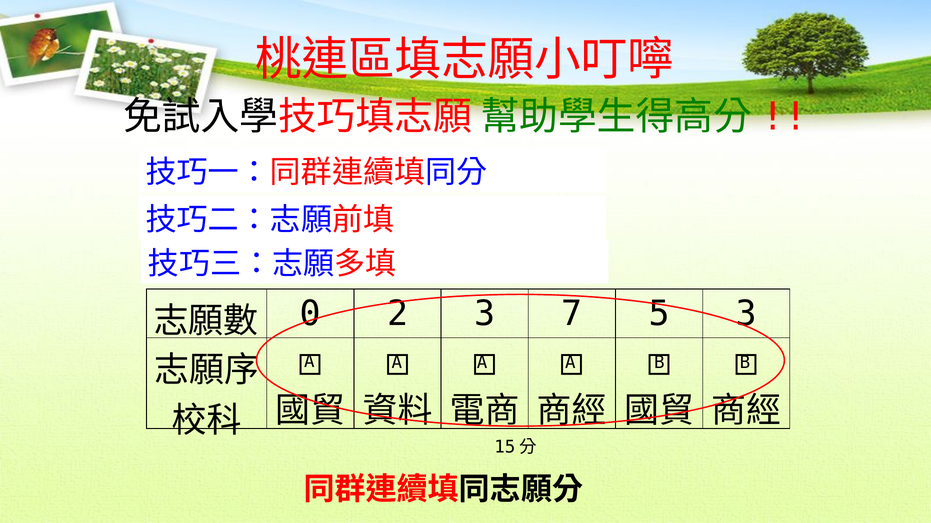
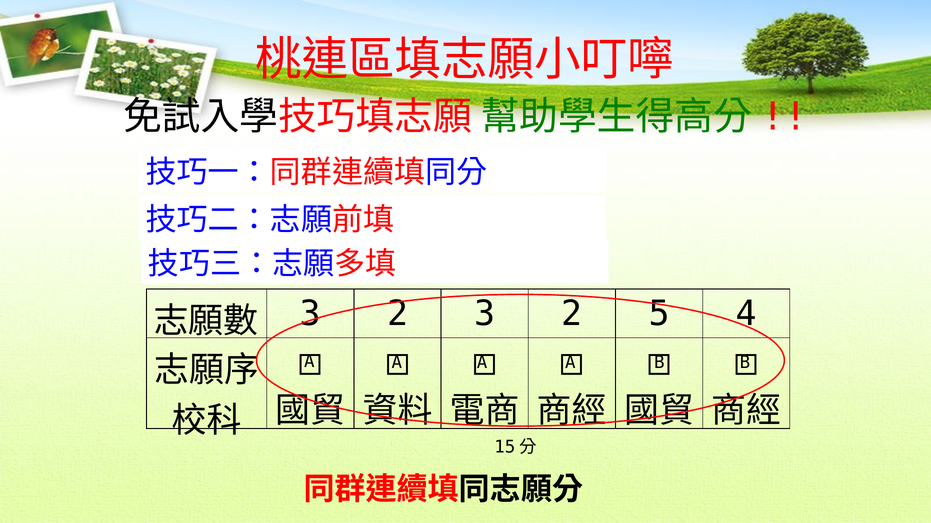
0 at (310, 314): 0 -> 3
2 3 7: 7 -> 2
5 3: 3 -> 4
